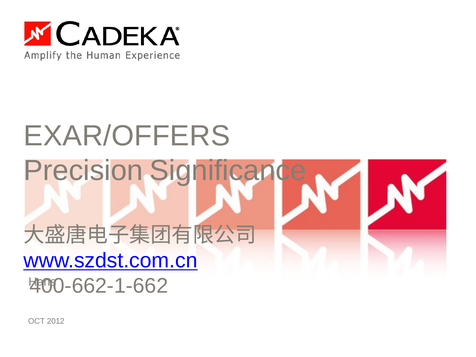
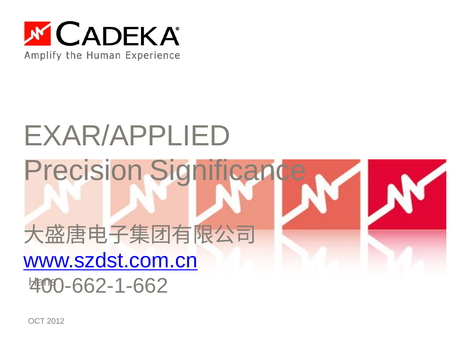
EXAR/OFFERS: EXAR/OFFERS -> EXAR/APPLIED
